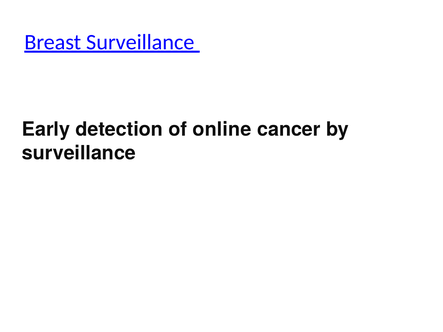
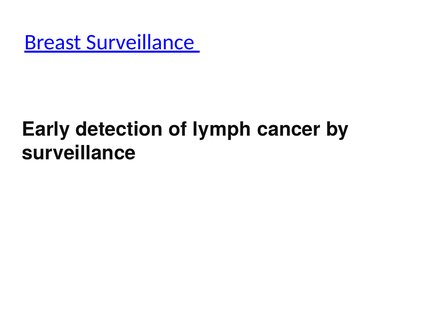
online: online -> lymph
